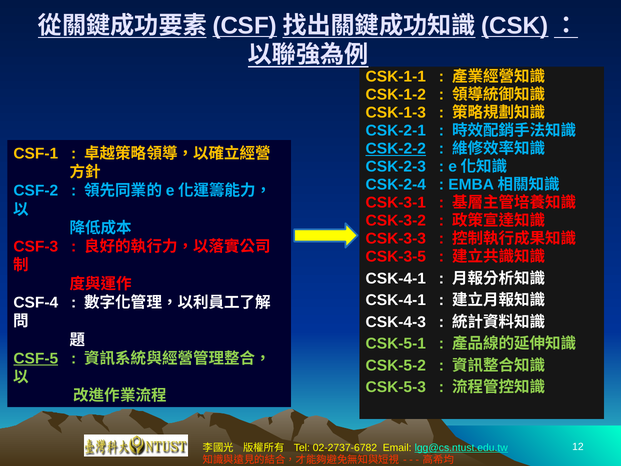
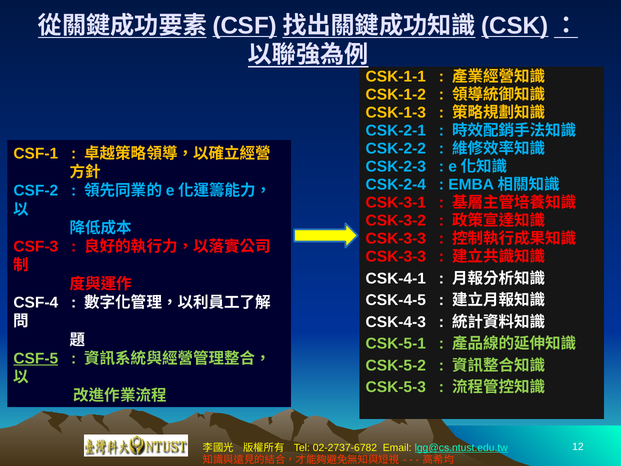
CSK-2-2 underline: present -> none
CSK-3-5 at (396, 257): CSK-3-5 -> CSK-3-3
CSK-4-1 at (396, 300): CSK-4-1 -> CSK-4-5
